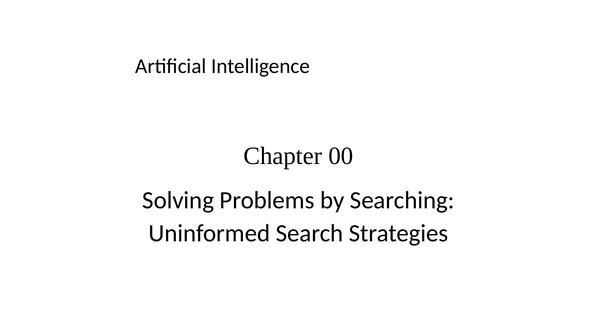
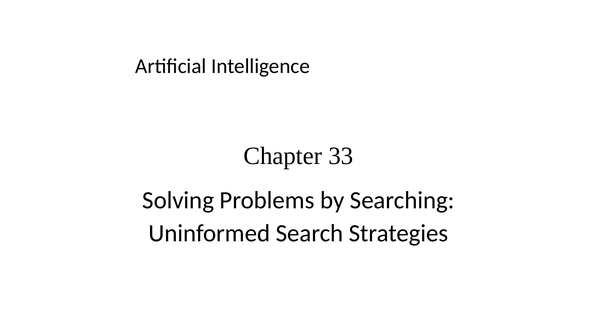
00: 00 -> 33
